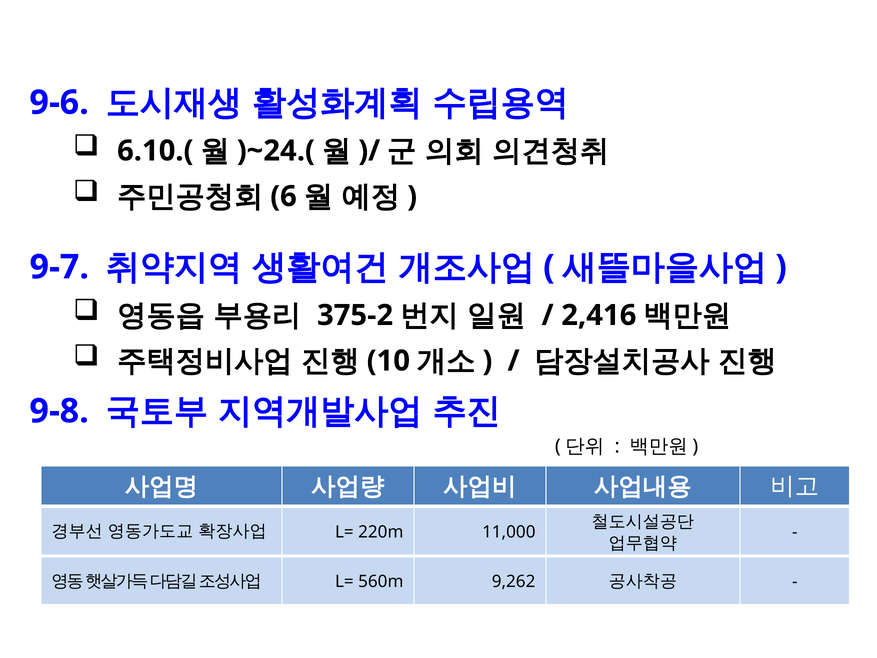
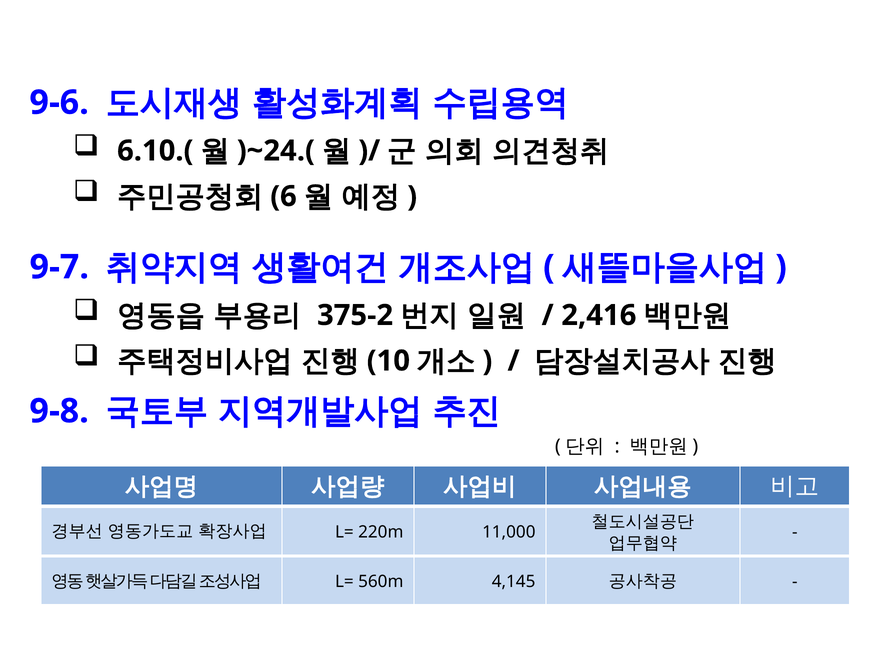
9,262: 9,262 -> 4,145
